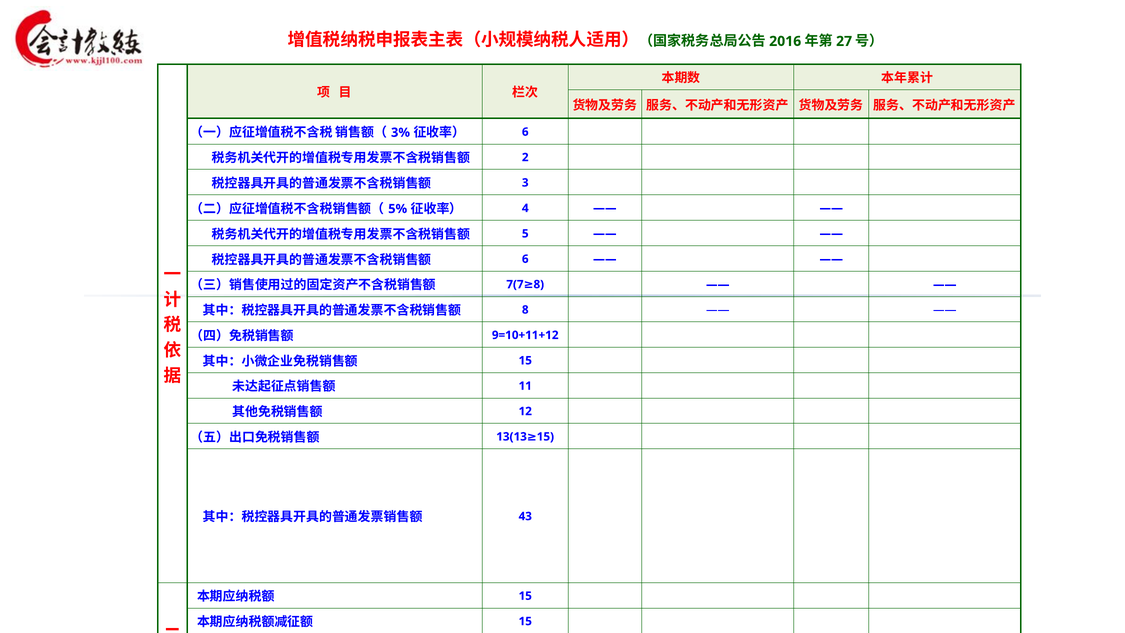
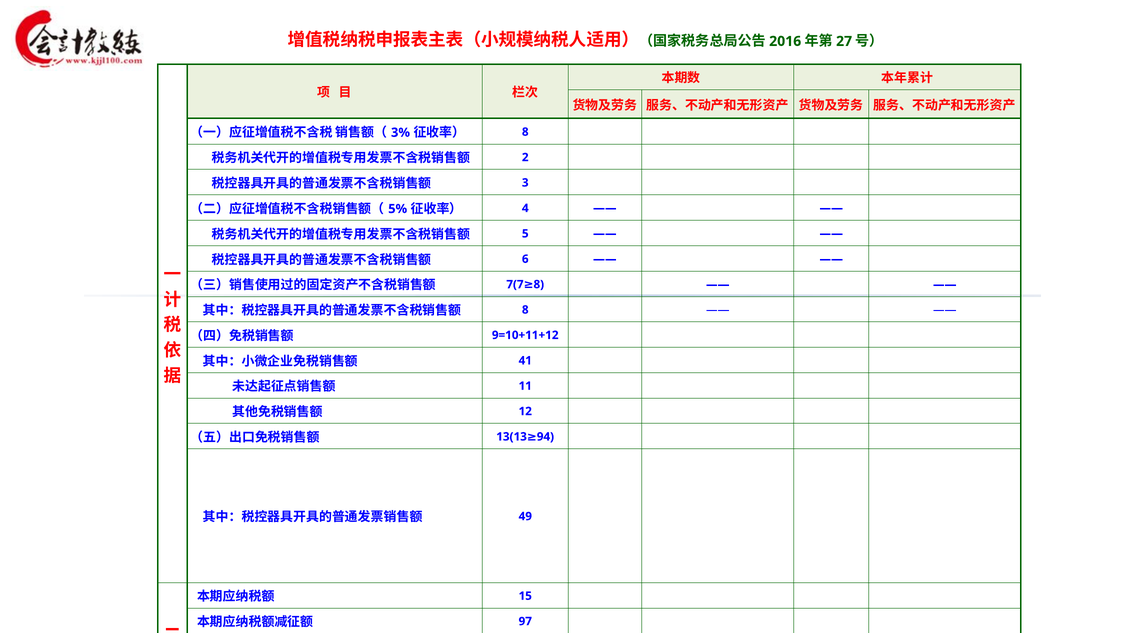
6 at (525, 132): 6 -> 8
15 at (525, 360): 15 -> 41
15 at (545, 437): 15 -> 94
43: 43 -> 49
15 at (525, 621): 15 -> 97
